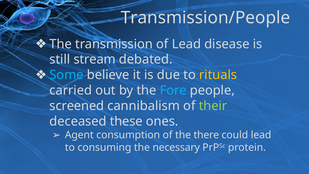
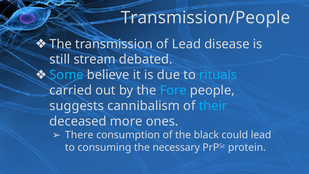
rituals colour: yellow -> light blue
screened: screened -> suggests
their colour: light green -> light blue
these: these -> more
Agent: Agent -> There
there: there -> black
